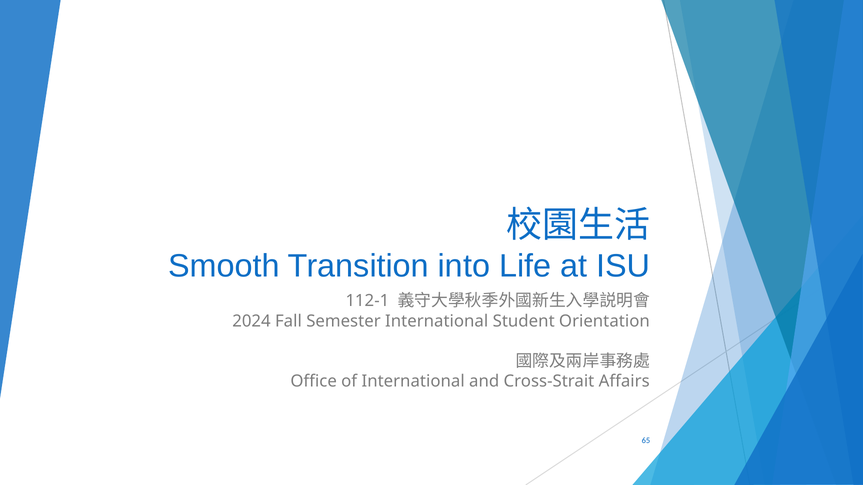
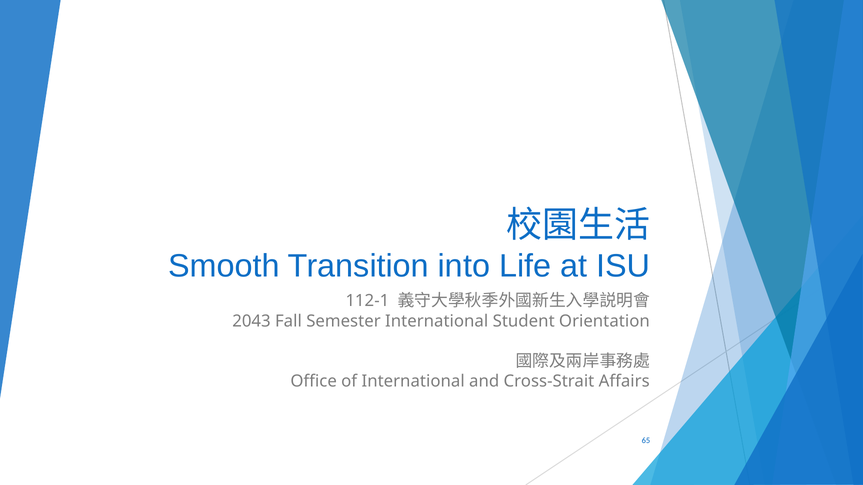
2024: 2024 -> 2043
